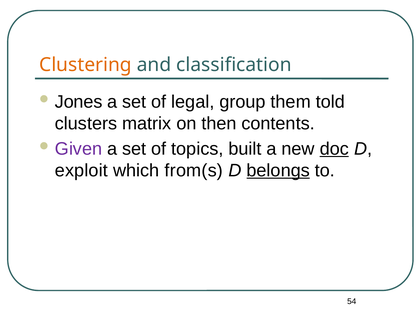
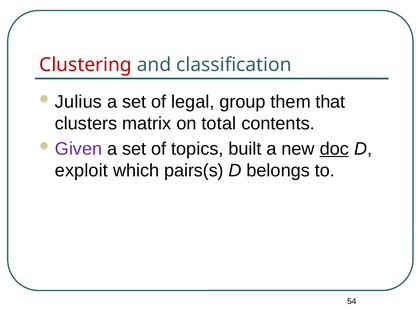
Clustering colour: orange -> red
Jones: Jones -> Julius
told: told -> that
then: then -> total
from(s: from(s -> pairs(s
belongs underline: present -> none
